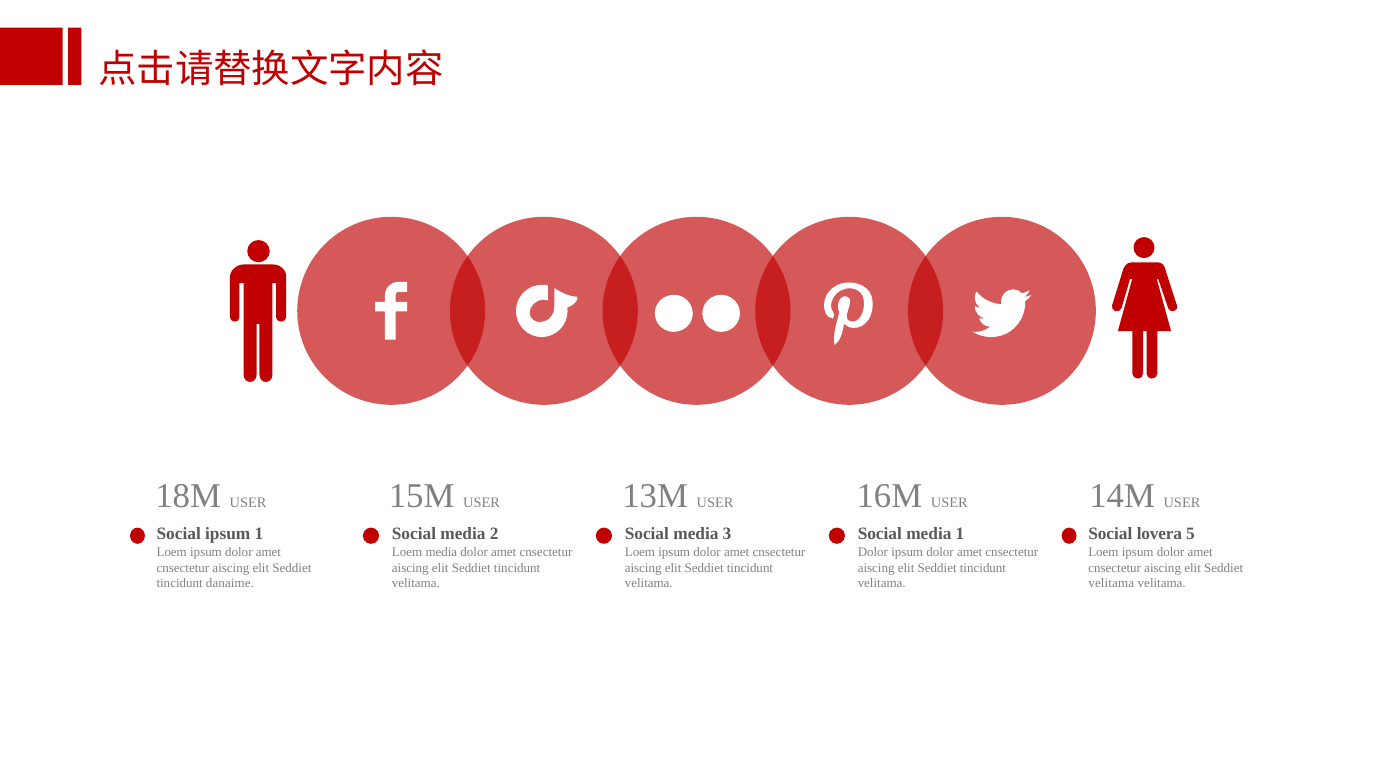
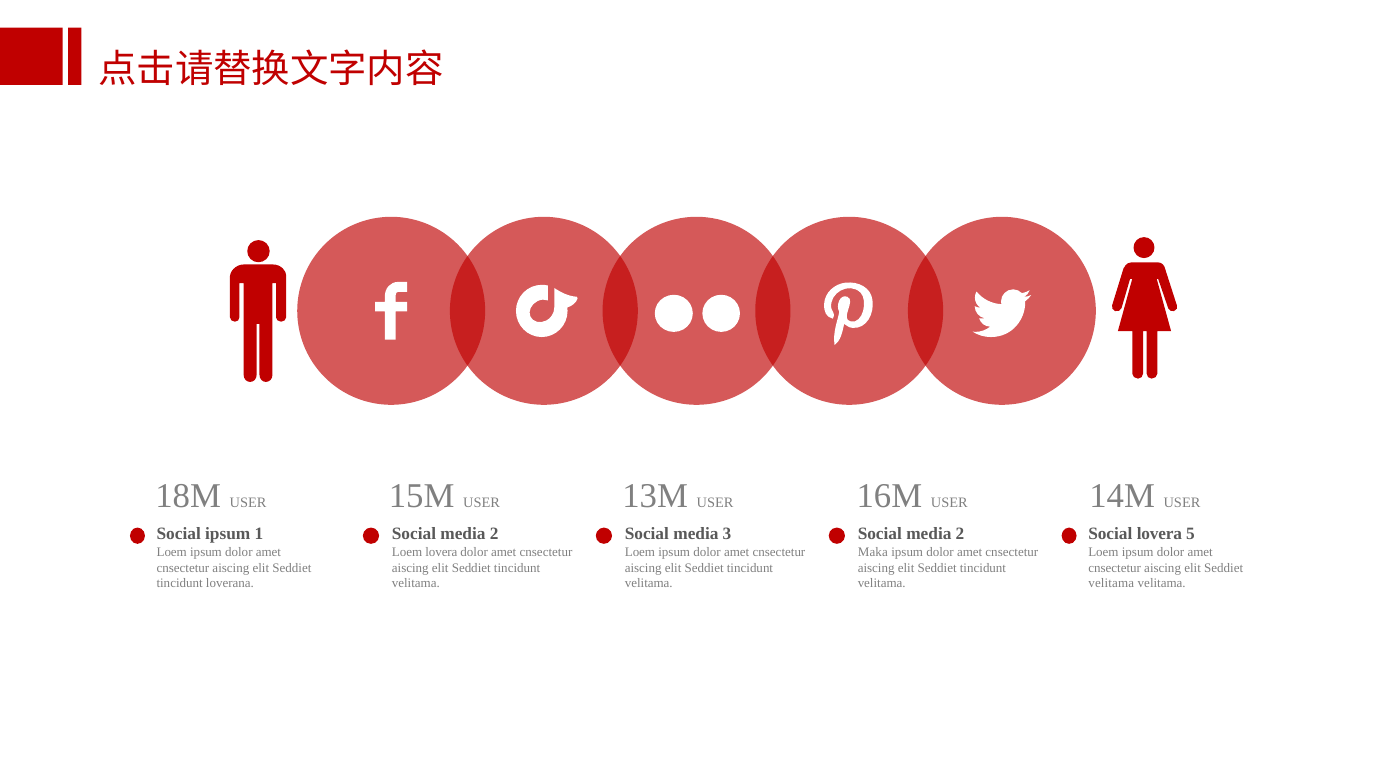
1 at (960, 534): 1 -> 2
Loem media: media -> lovera
Dolor at (873, 552): Dolor -> Maka
danaime: danaime -> loverana
